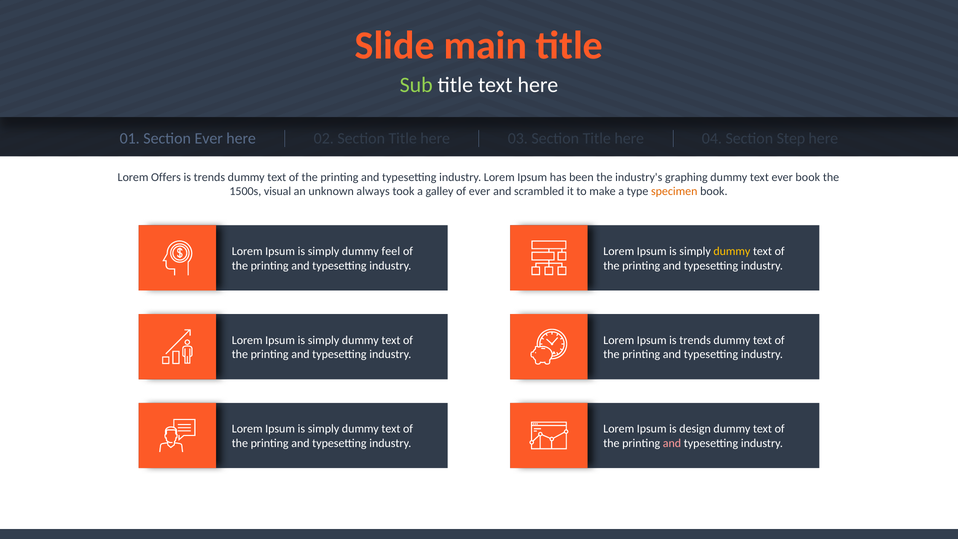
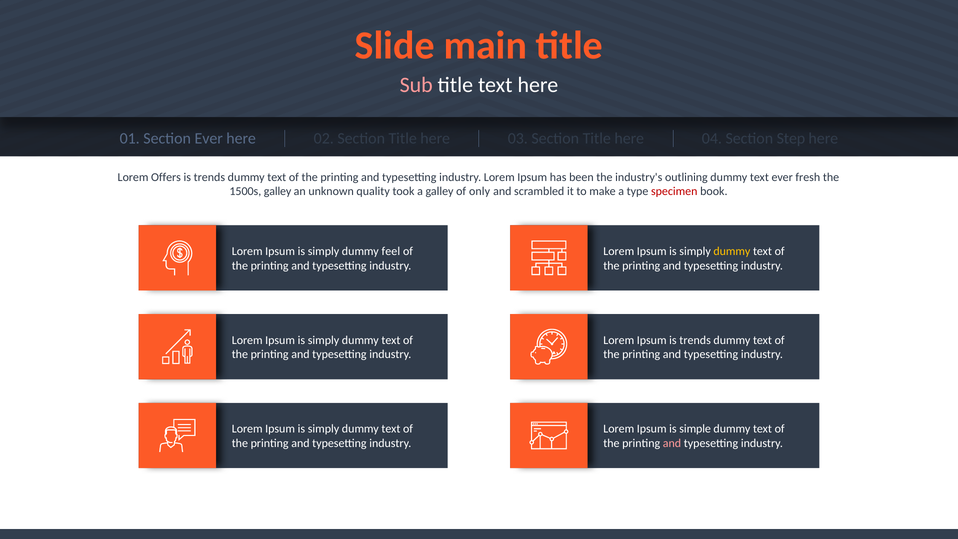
Sub colour: light green -> pink
graphing: graphing -> outlining
ever book: book -> fresh
1500s visual: visual -> galley
always: always -> quality
of ever: ever -> only
specimen colour: orange -> red
design: design -> simple
